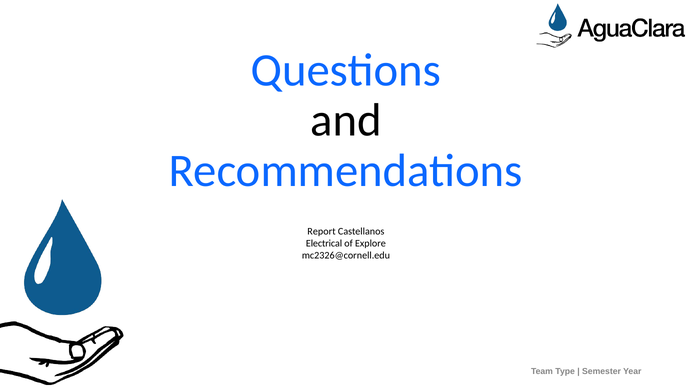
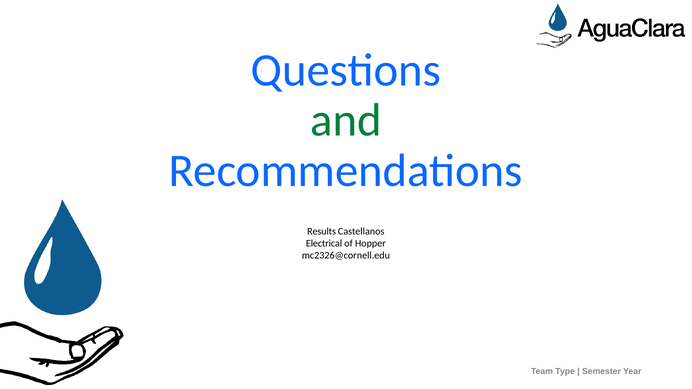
and colour: black -> green
Report: Report -> Results
Explore: Explore -> Hopper
